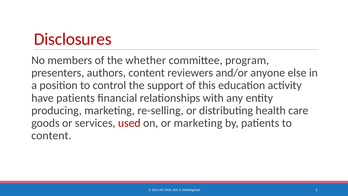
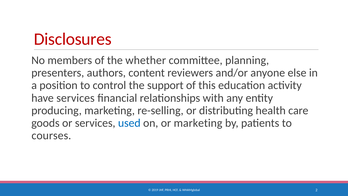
program: program -> planning
have patients: patients -> services
used colour: red -> blue
content at (51, 135): content -> courses
